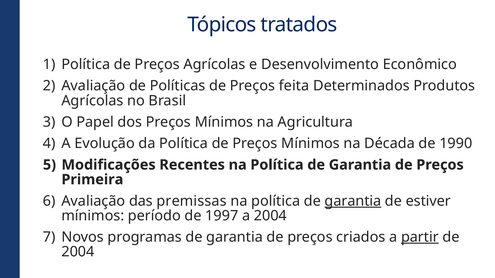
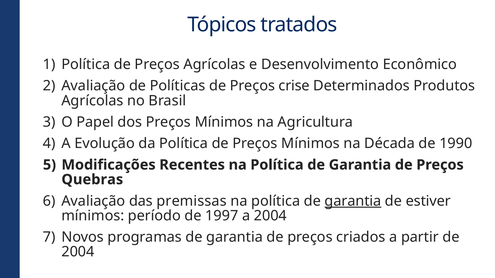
feita: feita -> crise
Primeira: Primeira -> Quebras
partir underline: present -> none
